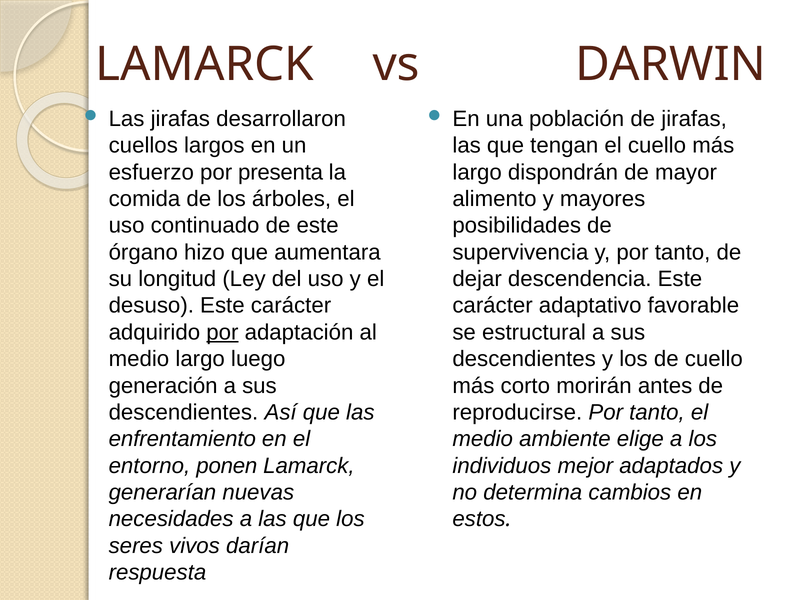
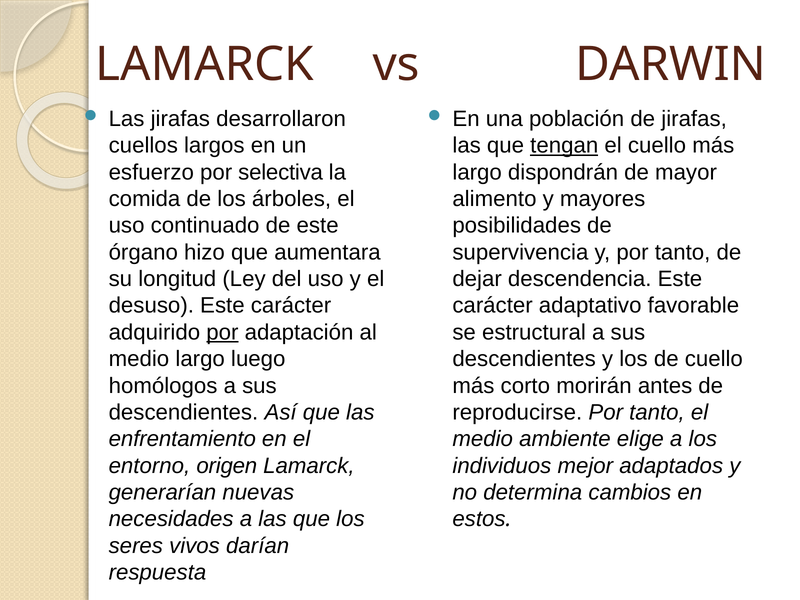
tengan underline: none -> present
presenta: presenta -> selectiva
generación: generación -> homólogos
ponen: ponen -> origen
